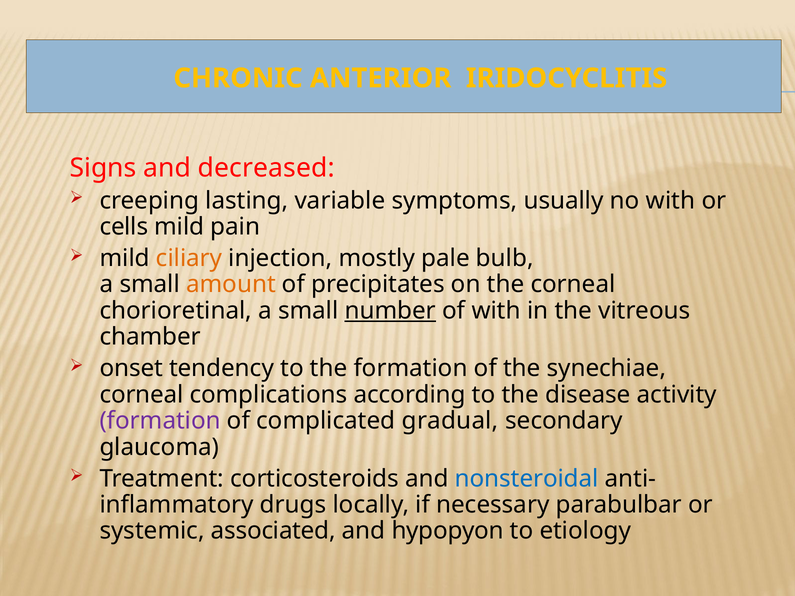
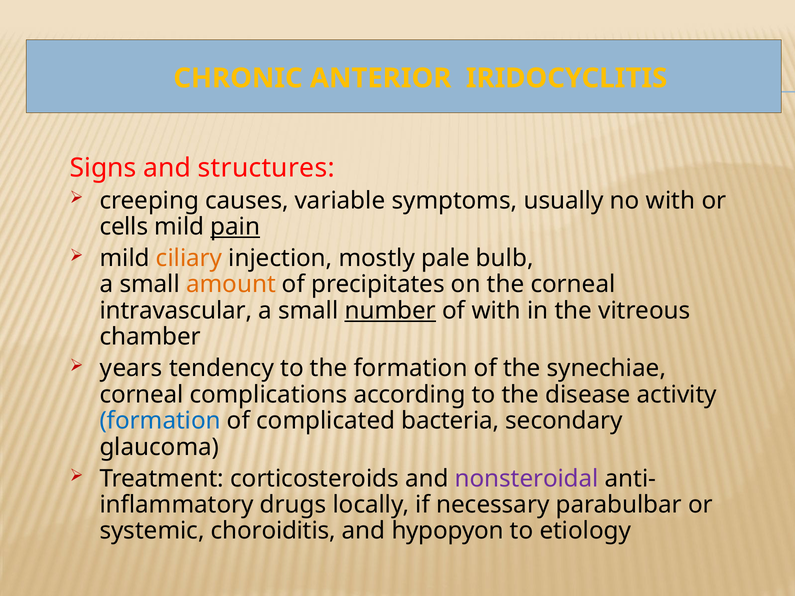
decreased: decreased -> structures
lasting: lasting -> causes
pain underline: none -> present
chorioretinal: chorioretinal -> intravascular
onset: onset -> years
formation at (160, 421) colour: purple -> blue
gradual: gradual -> bacteria
nonsteroidal colour: blue -> purple
associated: associated -> choroiditis
